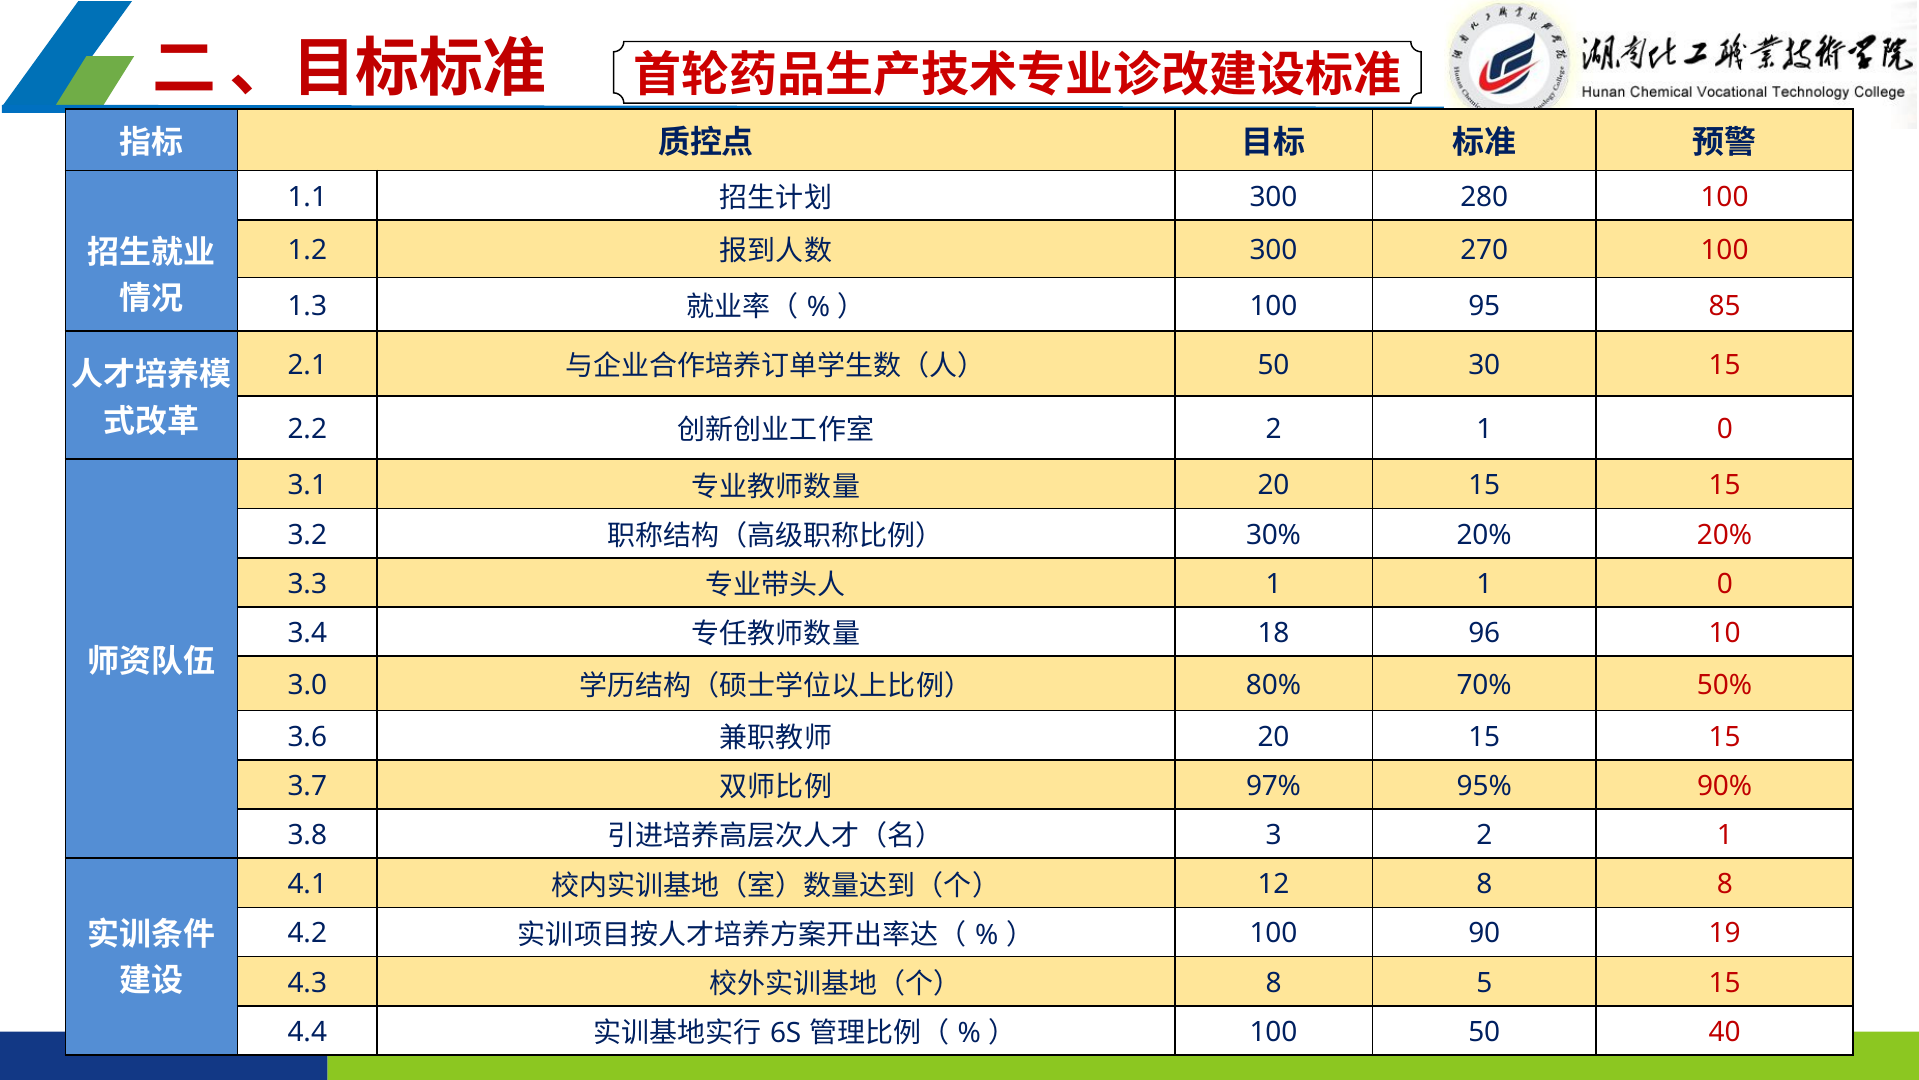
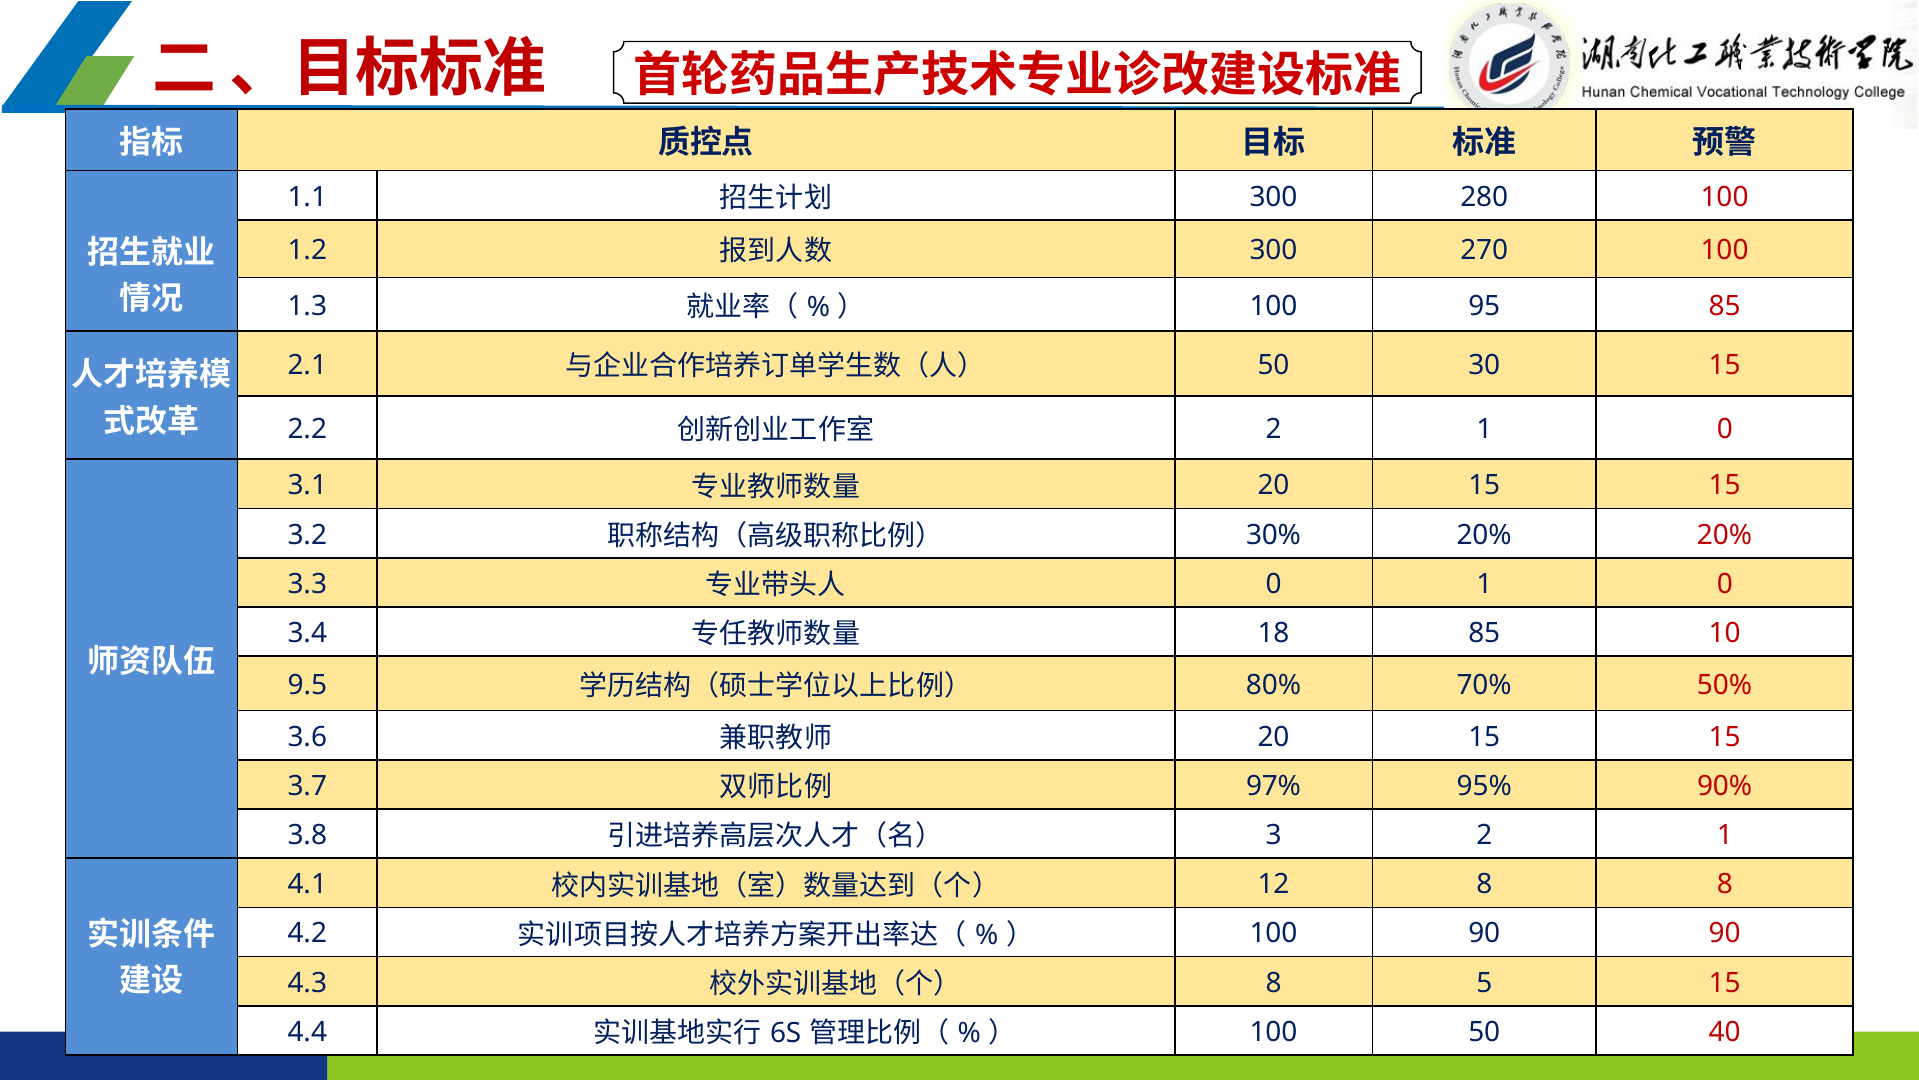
1 at (1274, 584): 1 -> 0
18 96: 96 -> 85
3.0: 3.0 -> 9.5
90 19: 19 -> 90
